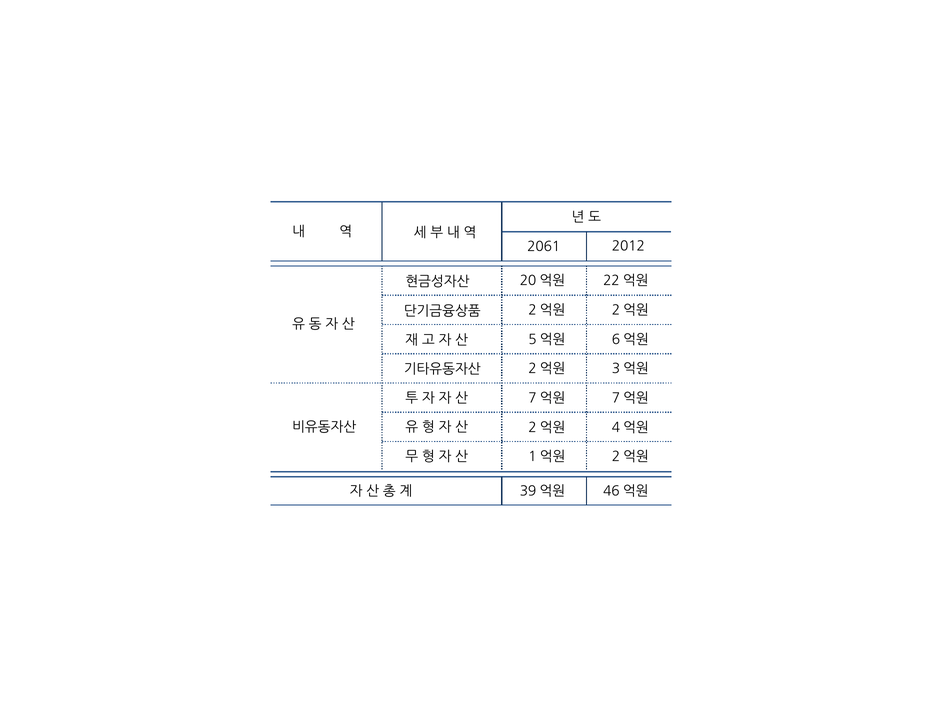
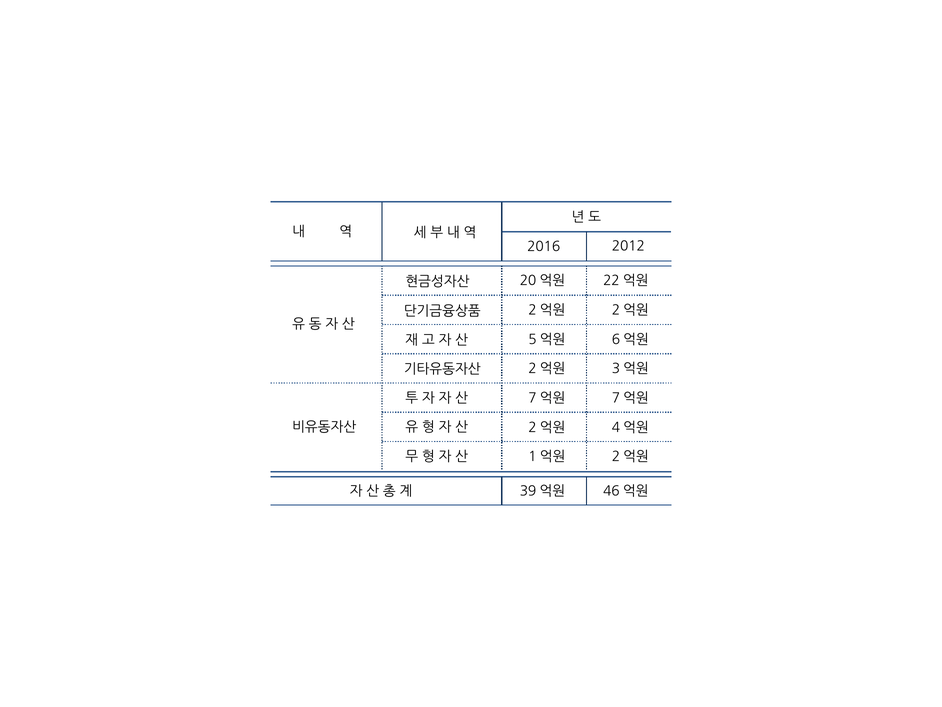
2061: 2061 -> 2016
